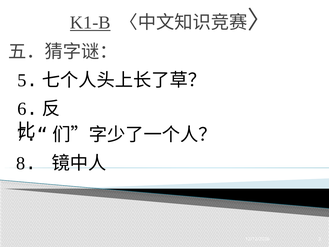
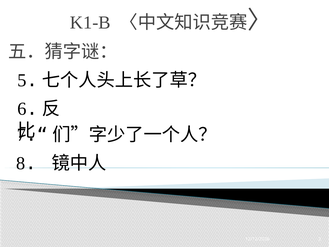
K1-B underline: present -> none
